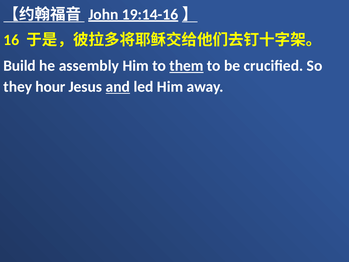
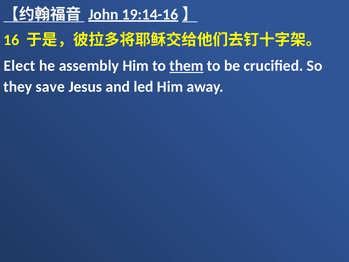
Build: Build -> Elect
hour: hour -> save
and underline: present -> none
